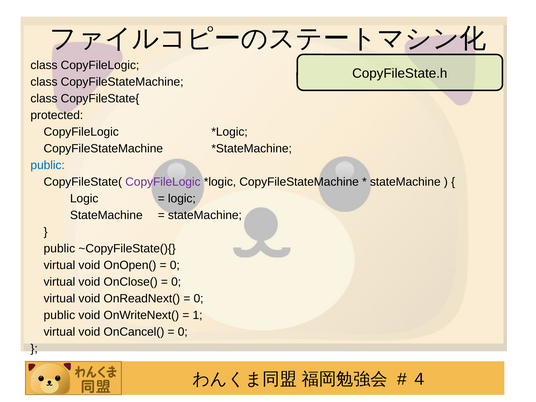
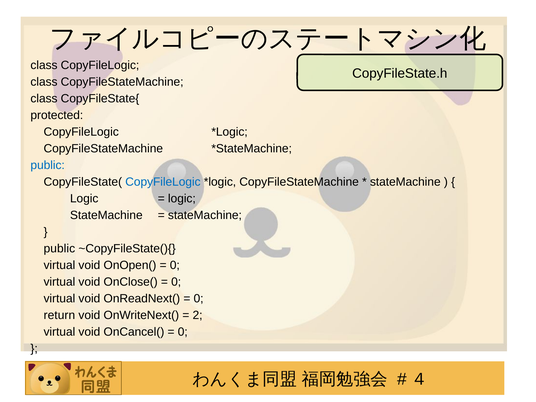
CopyFileLogic at (163, 182) colour: purple -> blue
public at (59, 315): public -> return
1: 1 -> 2
